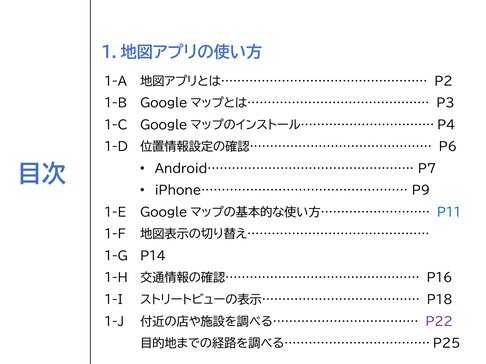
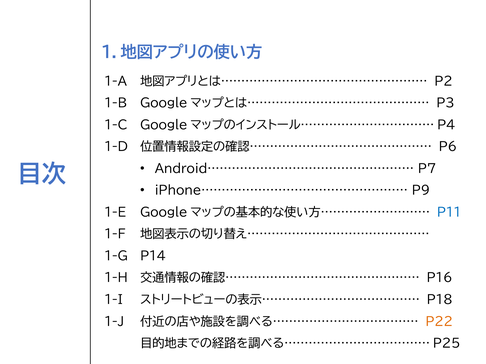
P22 colour: purple -> orange
